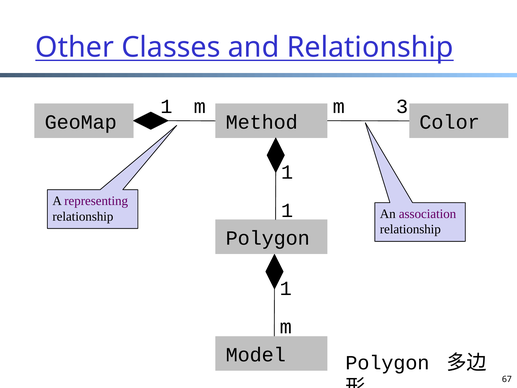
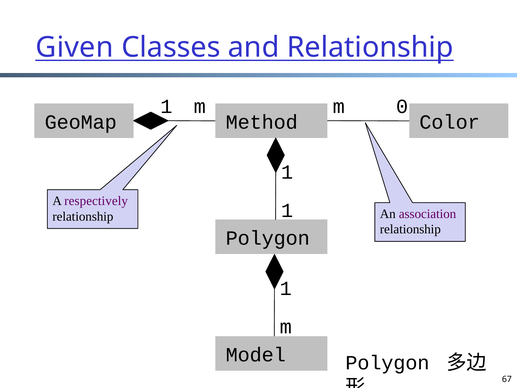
Other: Other -> Given
3: 3 -> 0
representing: representing -> respectively
